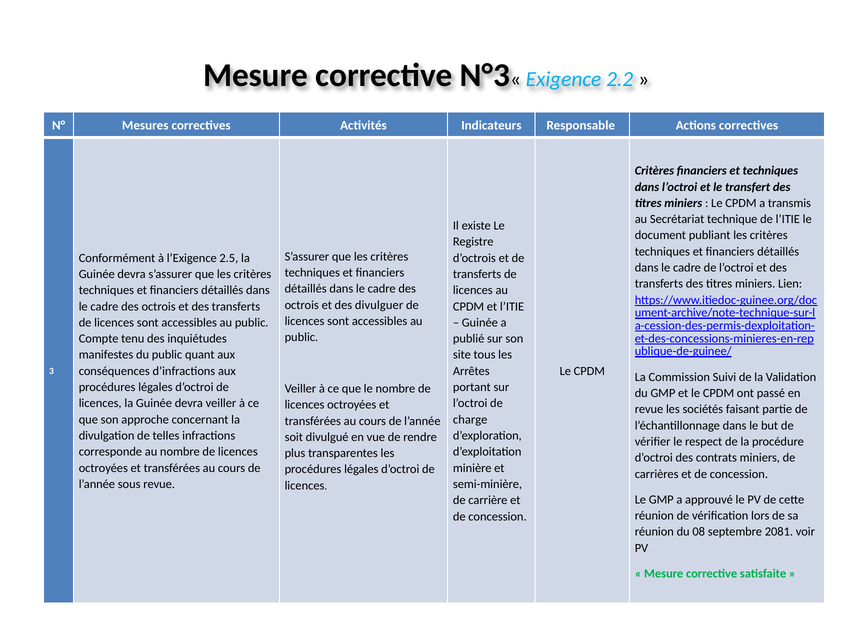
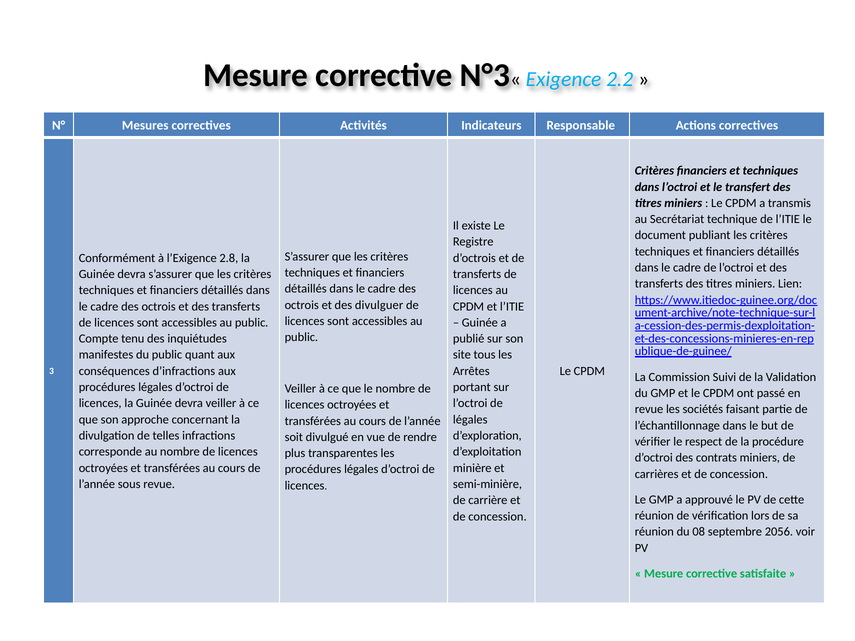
2.5: 2.5 -> 2.8
charge at (470, 420): charge -> légales
2081: 2081 -> 2056
